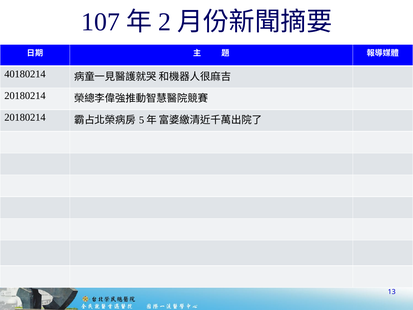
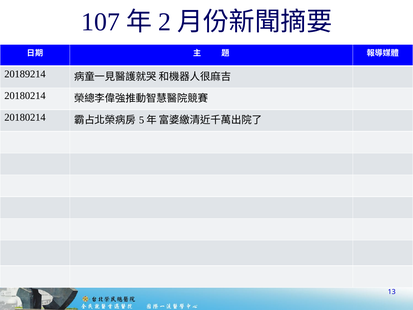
40180214: 40180214 -> 20189214
